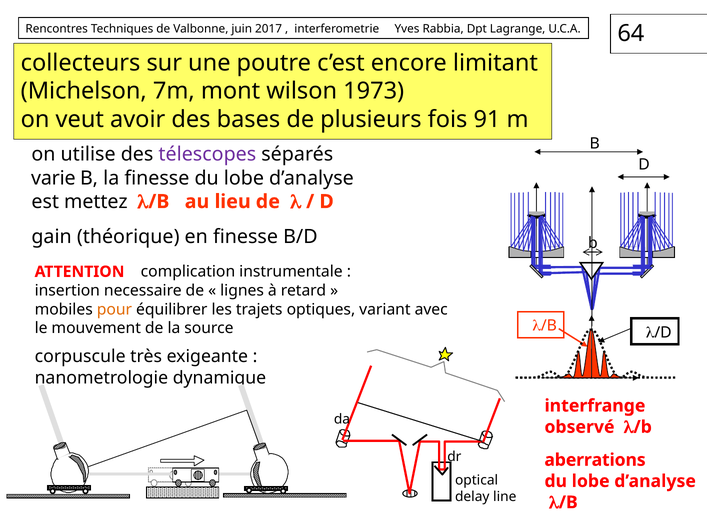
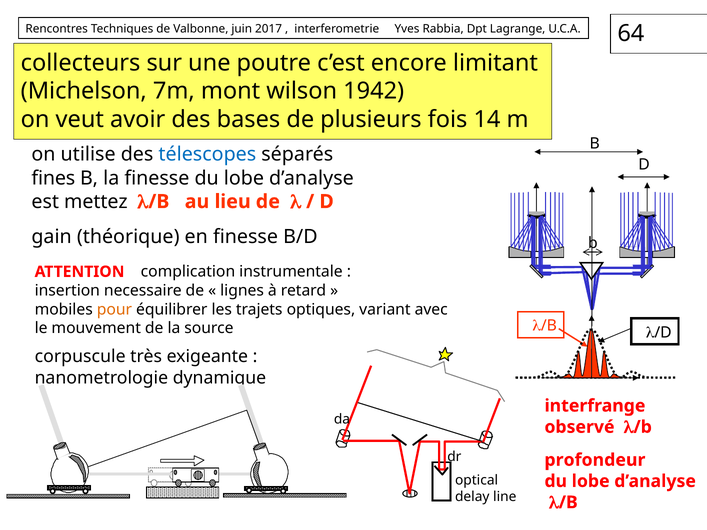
1973: 1973 -> 1942
91: 91 -> 14
télescopes colour: purple -> blue
varie: varie -> fines
aberrations: aberrations -> profondeur
